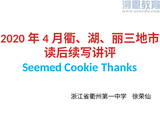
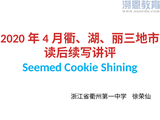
Thanks: Thanks -> Shining
